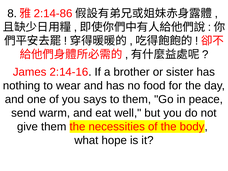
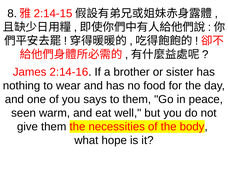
2:14-86: 2:14-86 -> 2:14-15
send: send -> seen
